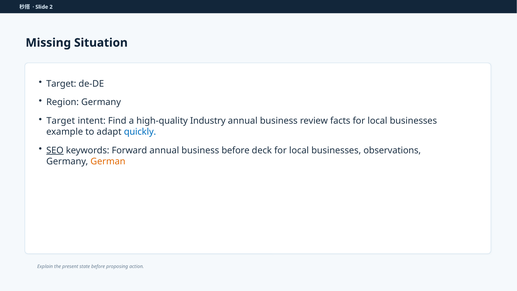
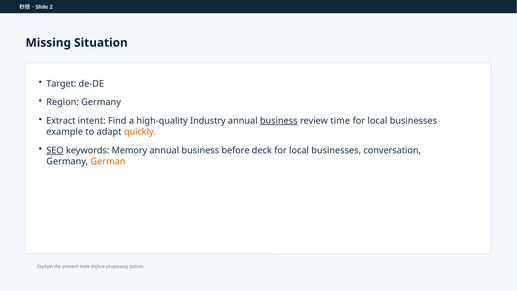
Target at (61, 121): Target -> Extract
business at (279, 121) underline: none -> present
facts: facts -> time
quickly colour: blue -> orange
Forward: Forward -> Memory
observations: observations -> conversation
